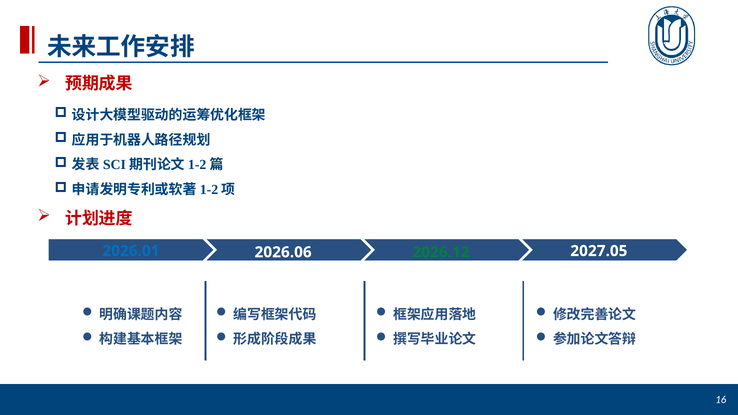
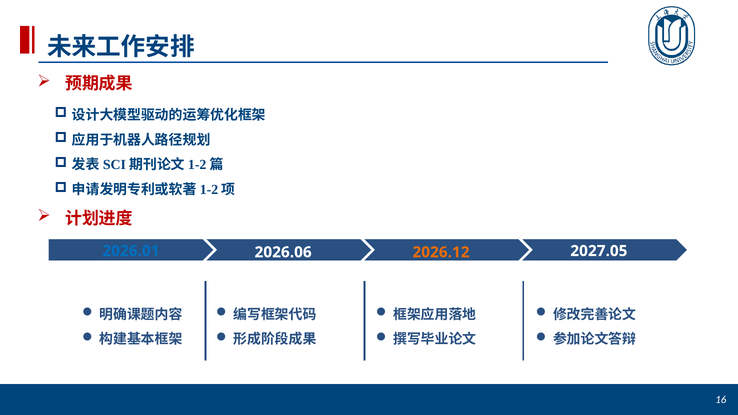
2026.12 colour: green -> orange
